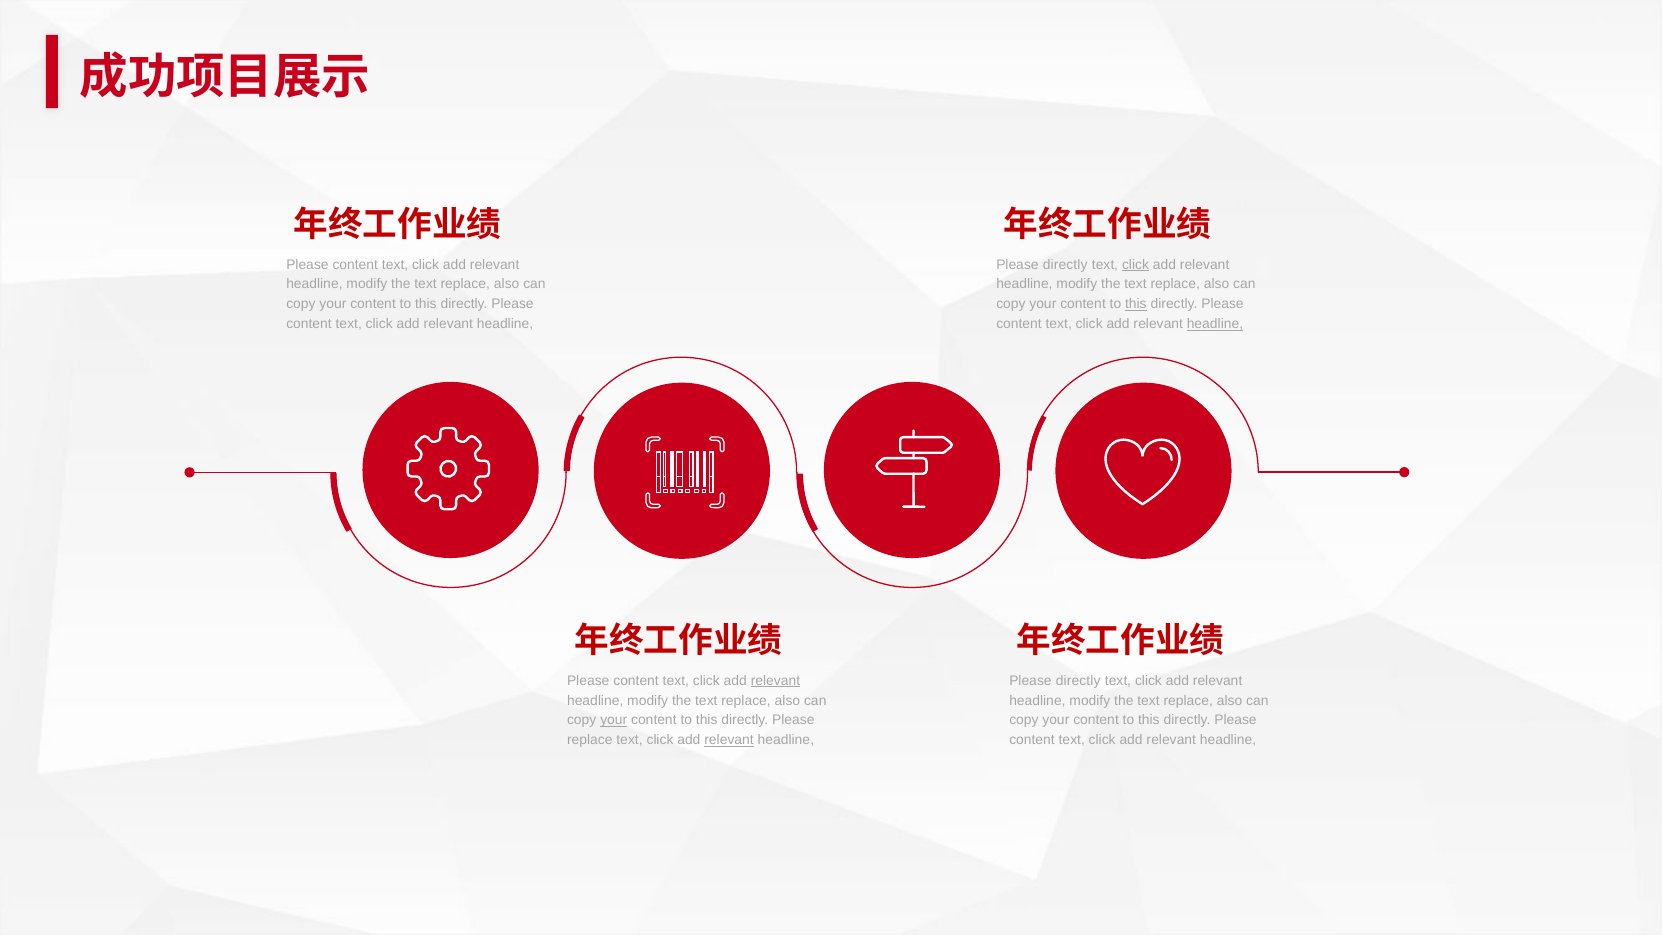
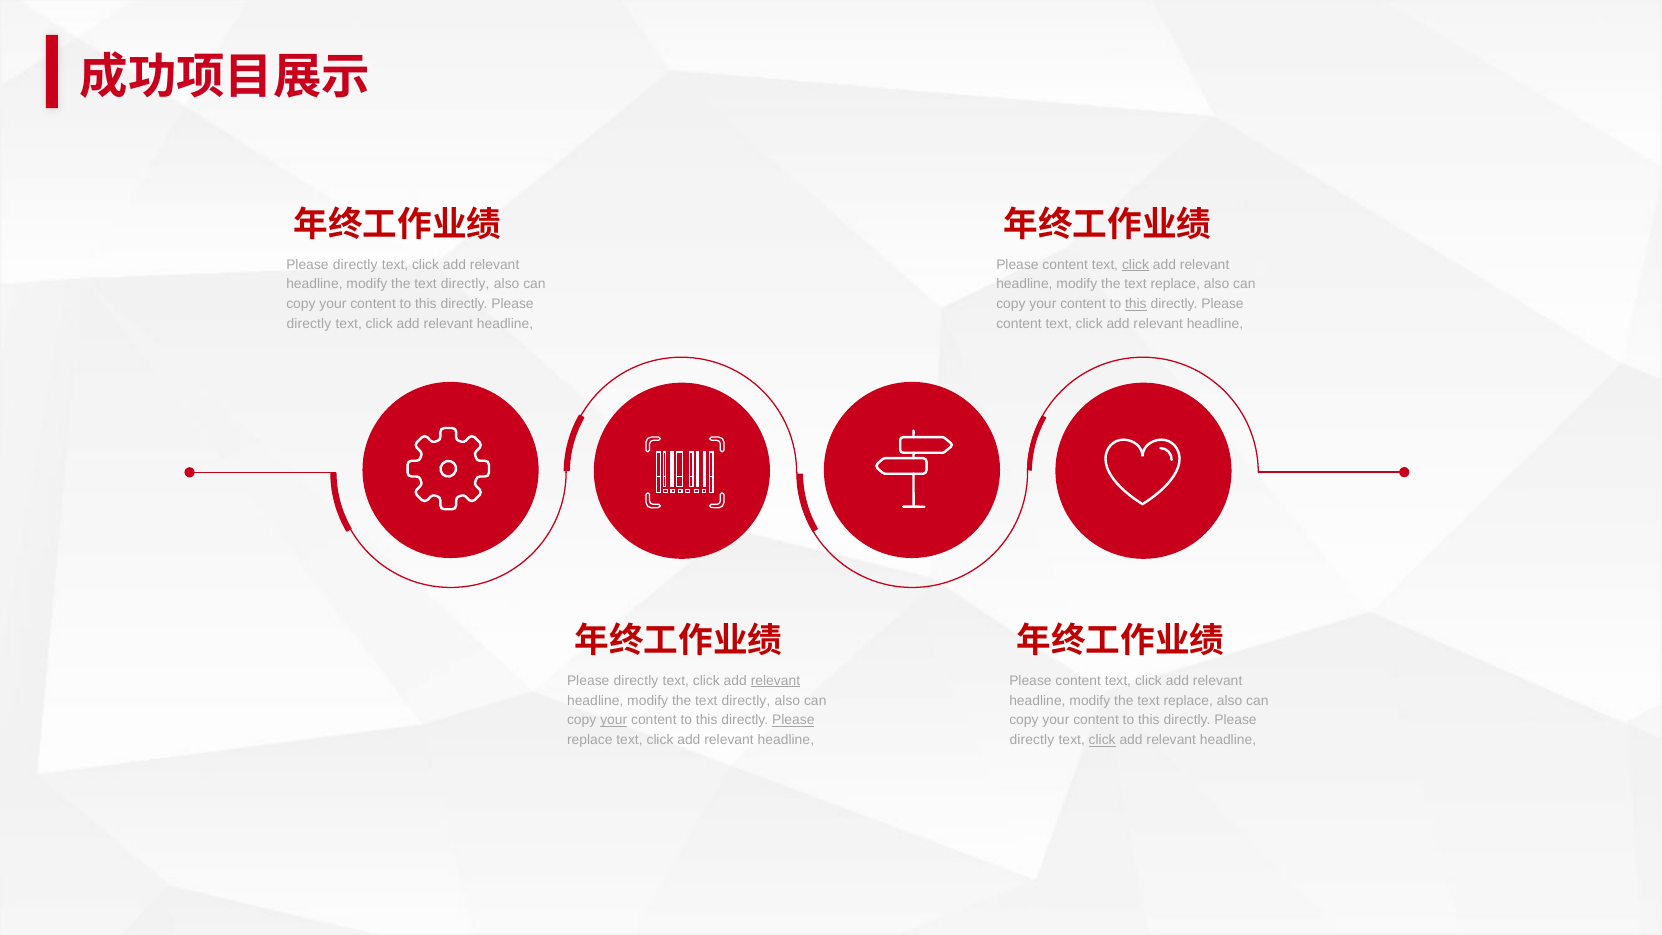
content at (355, 265): content -> directly
directly at (1065, 265): directly -> content
replace at (465, 284): replace -> directly
content at (309, 324): content -> directly
headline at (1215, 324) underline: present -> none
content at (636, 681): content -> directly
directly at (1078, 681): directly -> content
replace at (746, 700): replace -> directly
Please at (793, 720) underline: none -> present
relevant at (729, 740) underline: present -> none
content at (1032, 740): content -> directly
click at (1102, 740) underline: none -> present
